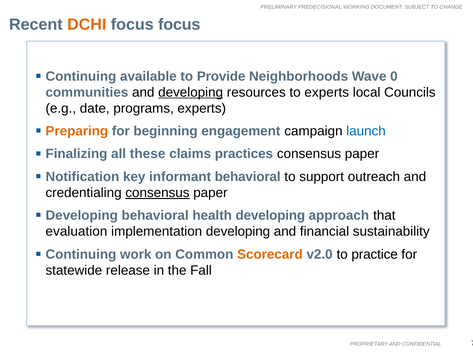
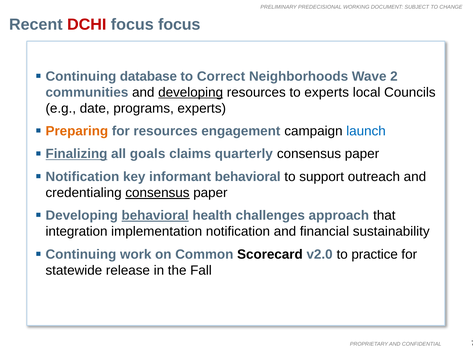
DCHI colour: orange -> red
available: available -> database
Provide: Provide -> Correct
0: 0 -> 2
for beginning: beginning -> resources
Finalizing underline: none -> present
these: these -> goals
practices: practices -> quarterly
behavioral at (155, 216) underline: none -> present
health developing: developing -> challenges
evaluation: evaluation -> integration
implementation developing: developing -> notification
Scorecard colour: orange -> black
